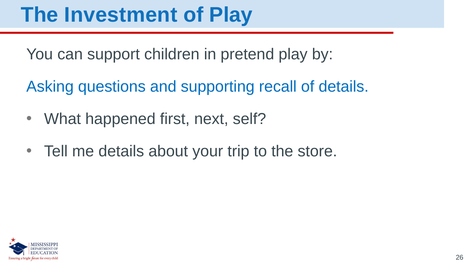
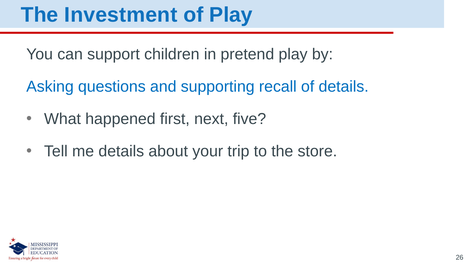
self: self -> five
